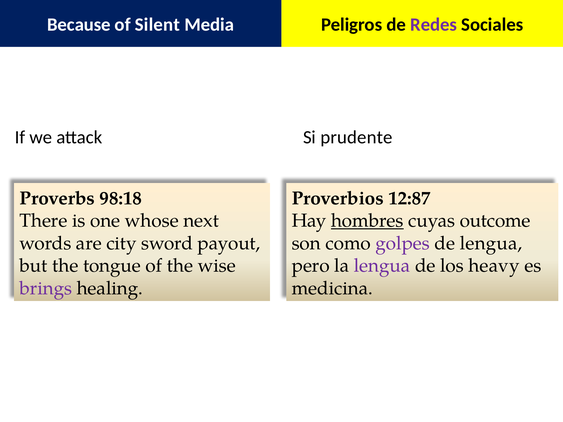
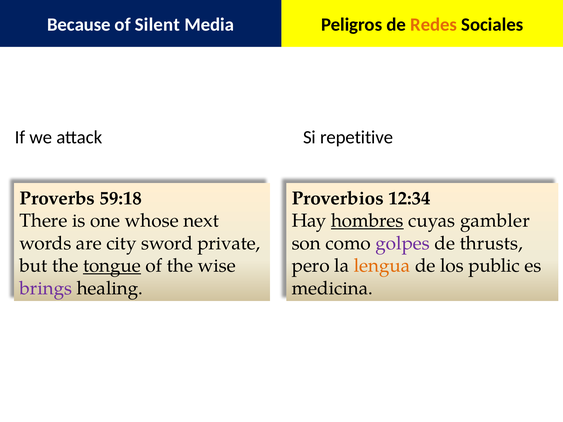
Redes colour: purple -> orange
prudente: prudente -> repetitive
98:18: 98:18 -> 59:18
12:87: 12:87 -> 12:34
outcome: outcome -> gambler
payout: payout -> private
de lengua: lengua -> thrusts
tongue underline: none -> present
lengua at (382, 266) colour: purple -> orange
heavy: heavy -> public
